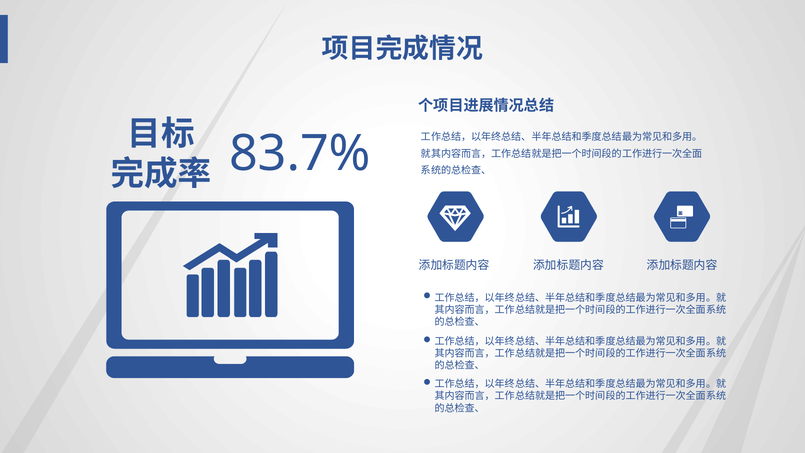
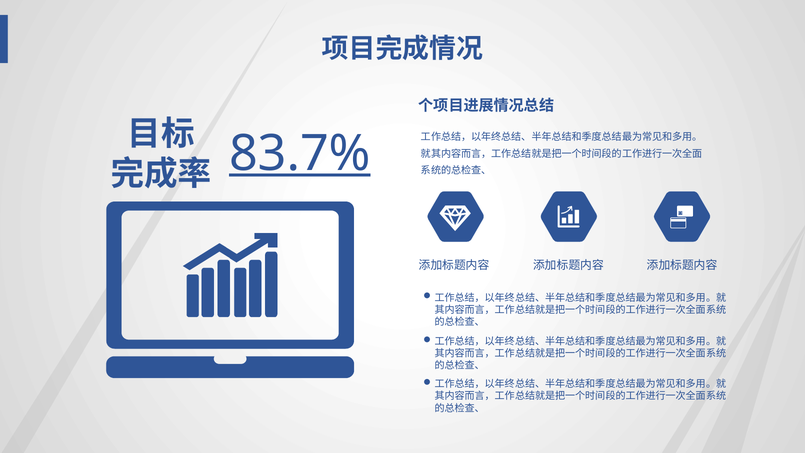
83.7% underline: none -> present
